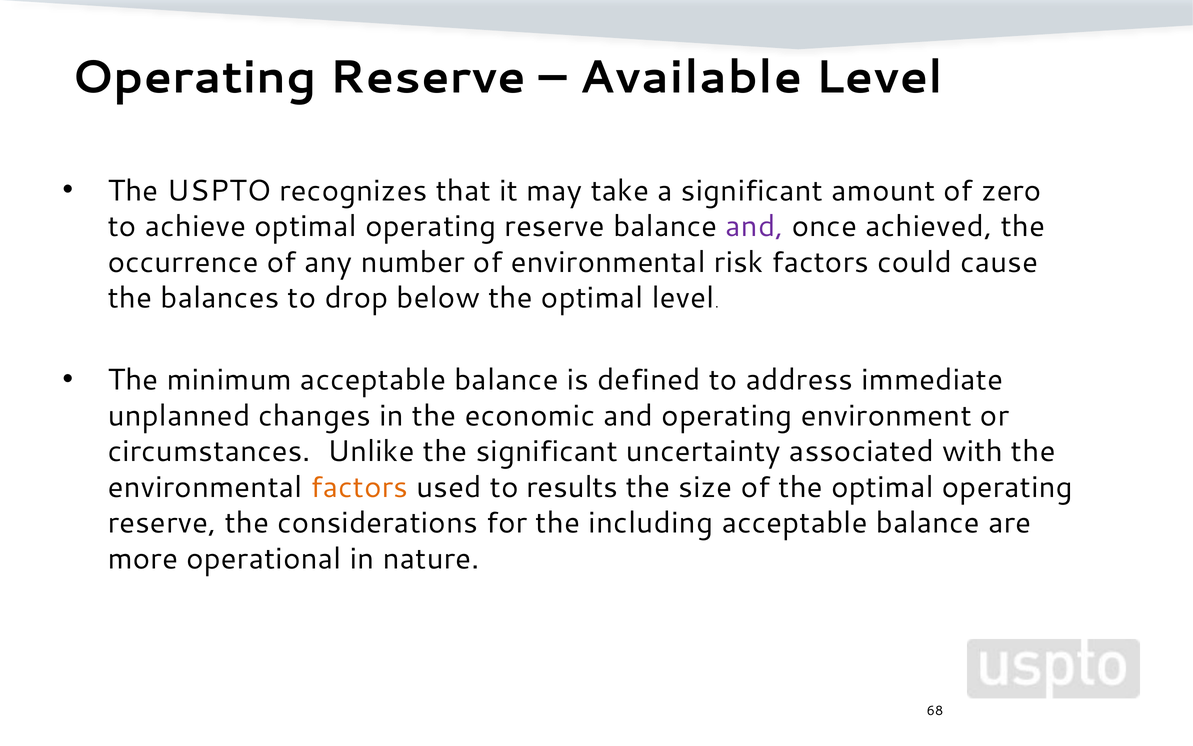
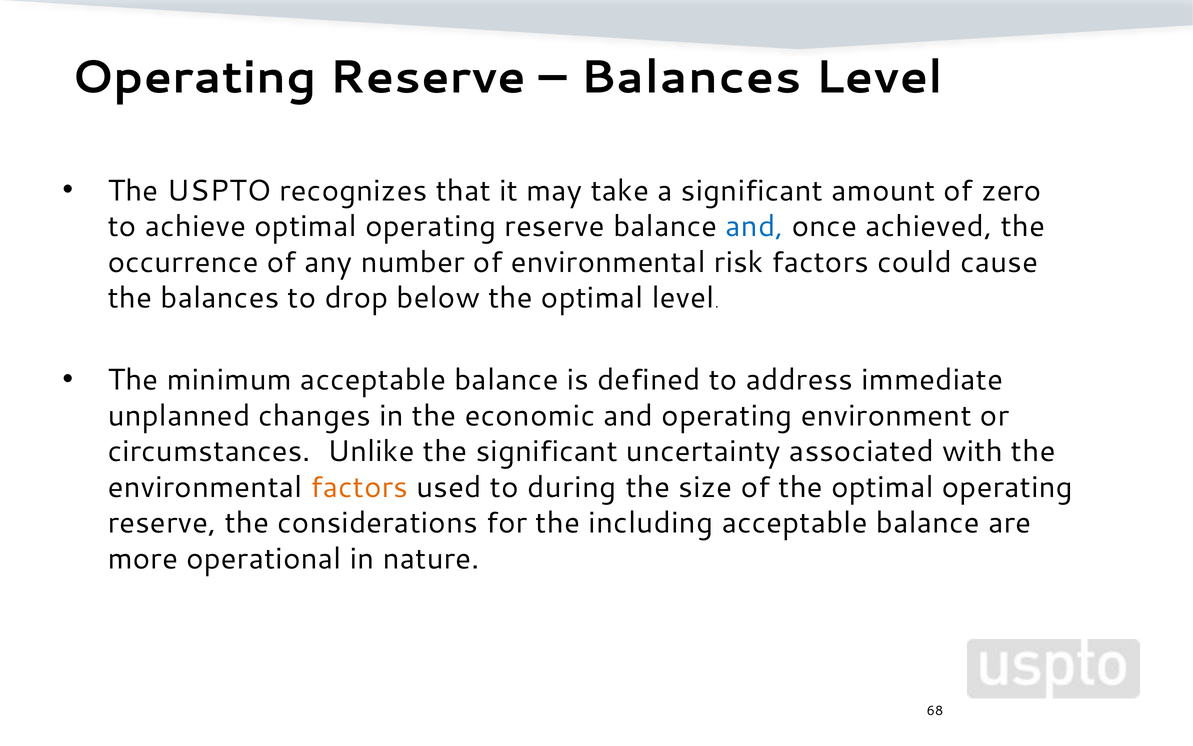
Available at (691, 77): Available -> Balances
and at (755, 226) colour: purple -> blue
results: results -> during
